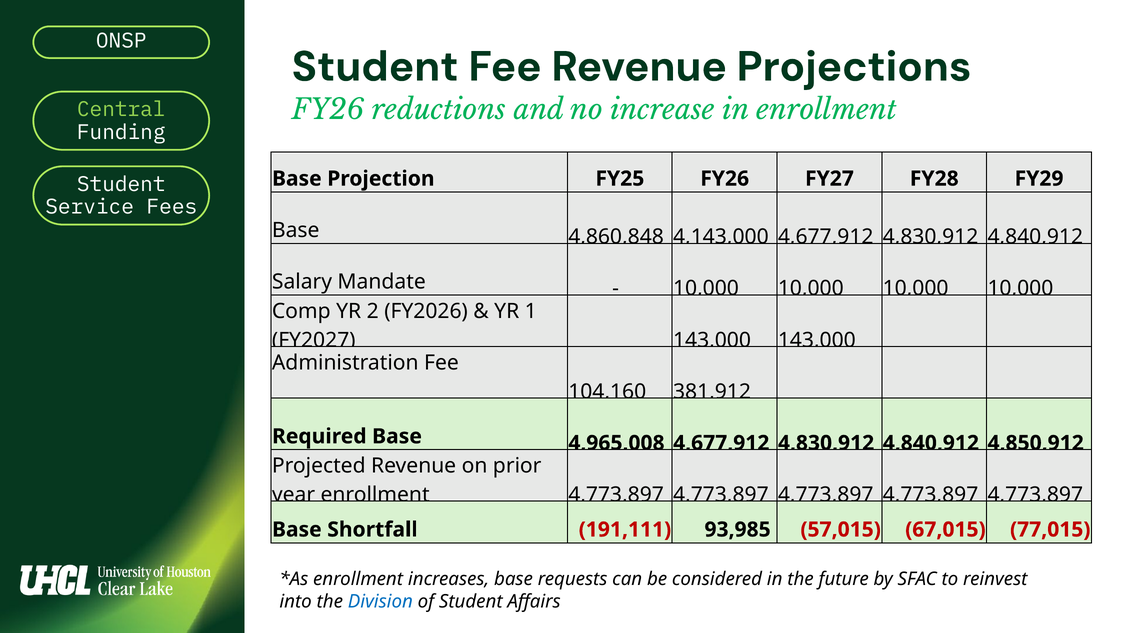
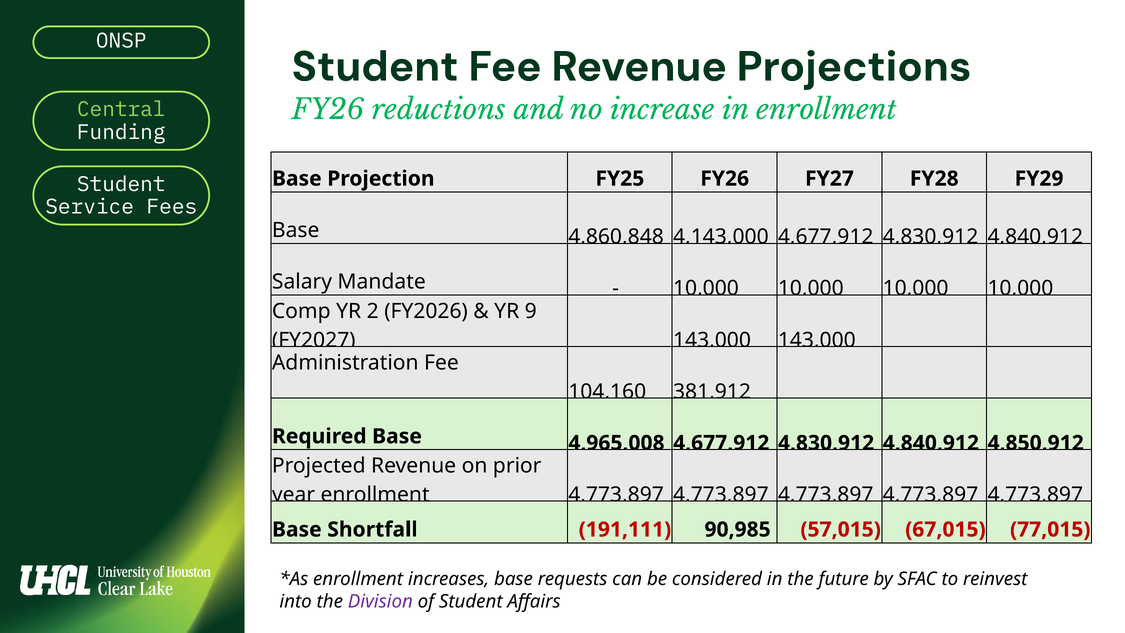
1: 1 -> 9
93,985: 93,985 -> 90,985
Division colour: blue -> purple
